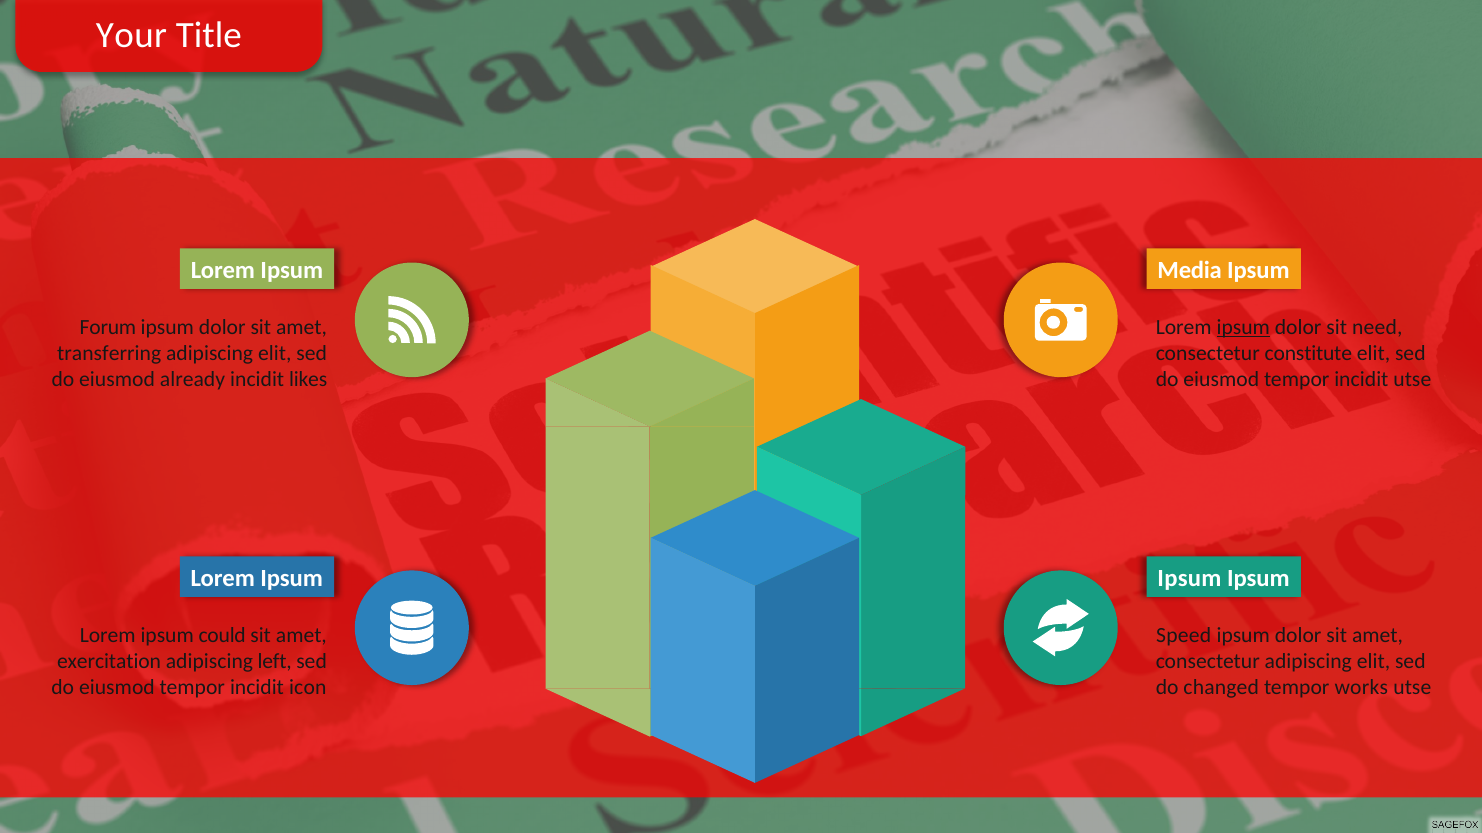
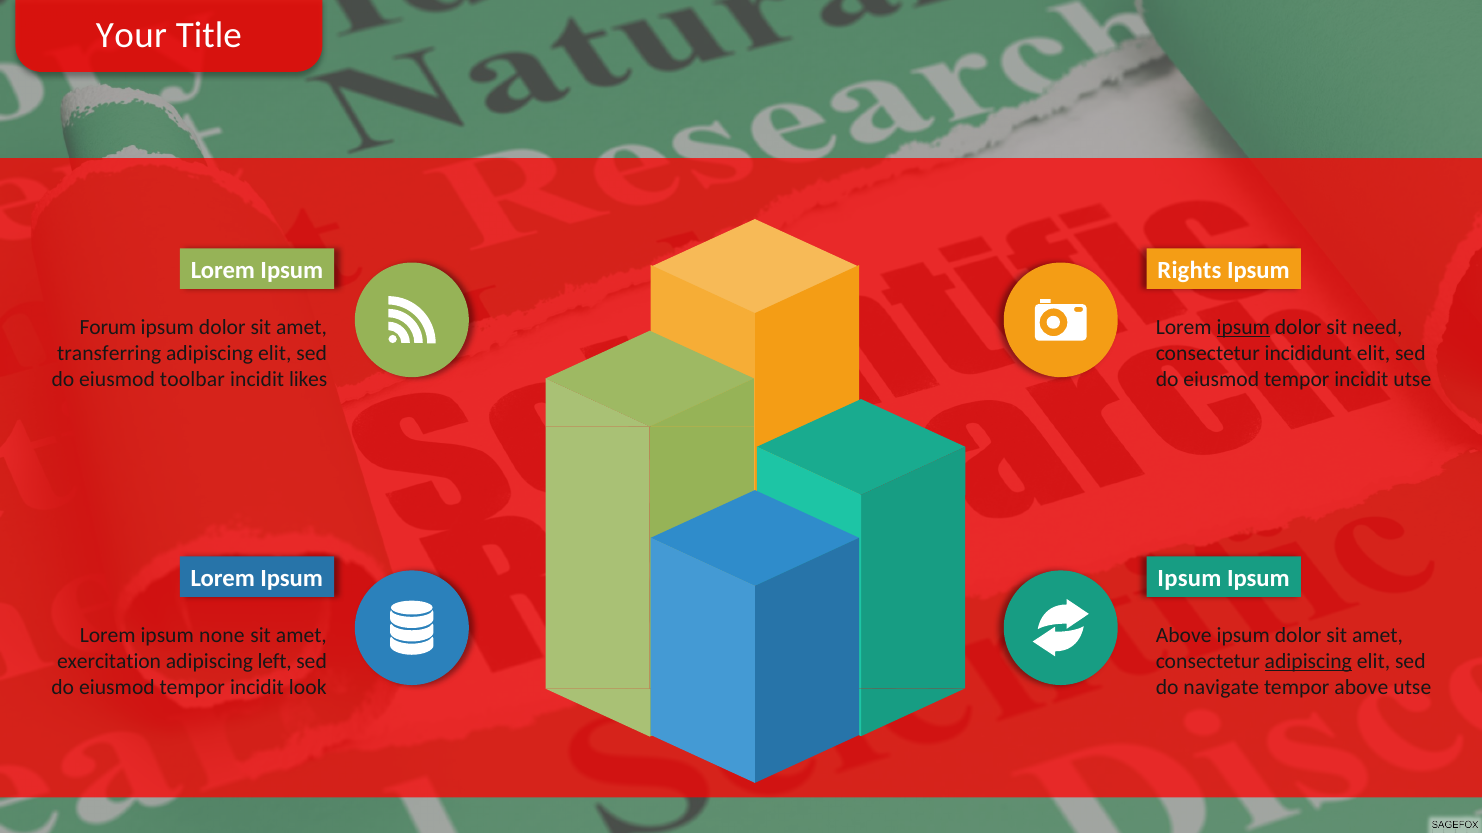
Media: Media -> Rights
constitute: constitute -> incididunt
already: already -> toolbar
could: could -> none
Speed at (1184, 636): Speed -> Above
adipiscing at (1308, 662) underline: none -> present
icon: icon -> look
changed: changed -> navigate
tempor works: works -> above
